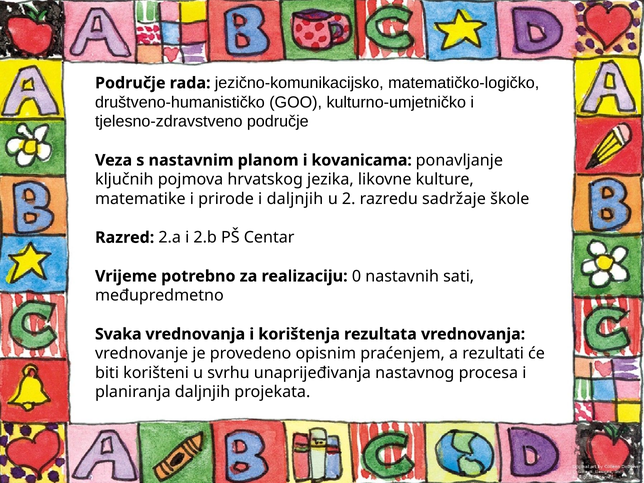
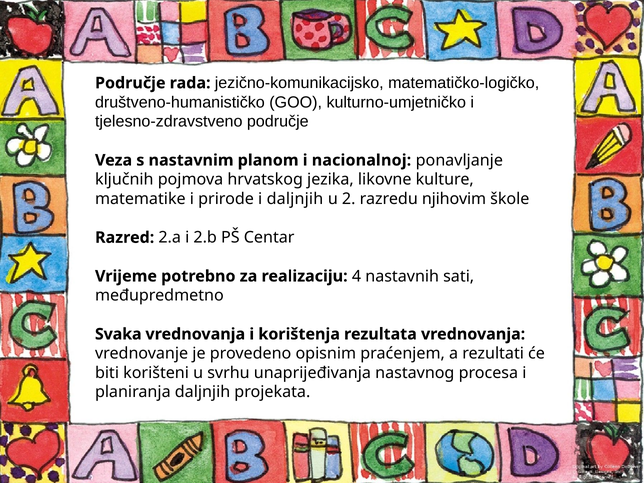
kovanicama: kovanicama -> nacionalnoj
sadržaje: sadržaje -> njihovim
0: 0 -> 4
